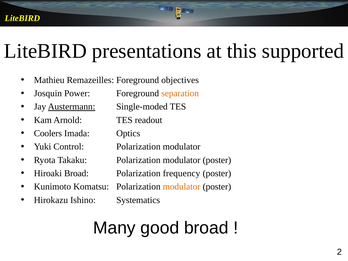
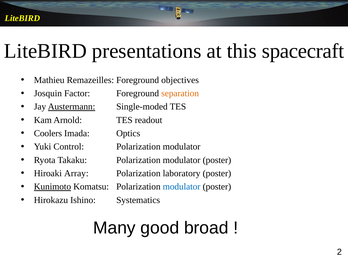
supported: supported -> spacecraft
Power: Power -> Factor
Hiroaki Broad: Broad -> Array
frequency: frequency -> laboratory
Kunimoto underline: none -> present
modulator at (182, 187) colour: orange -> blue
